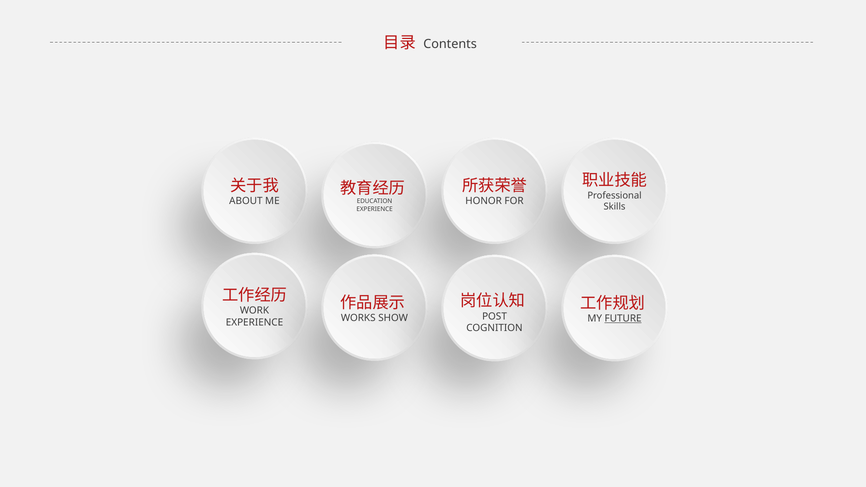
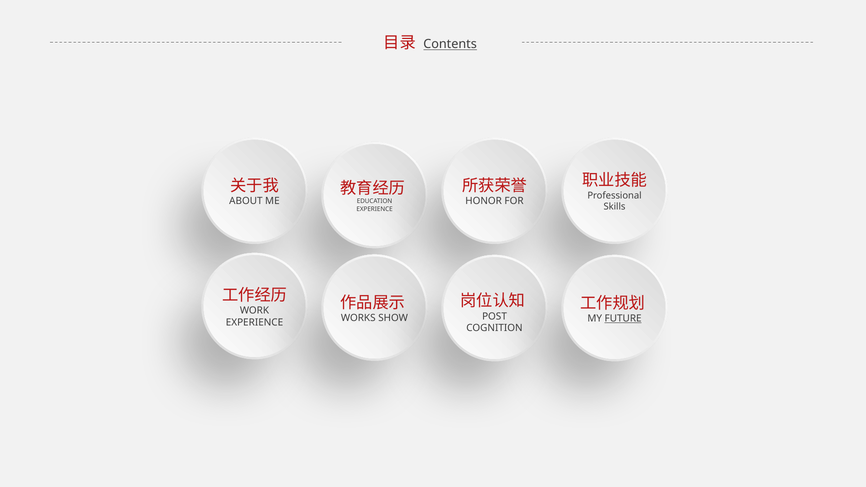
Contents underline: none -> present
